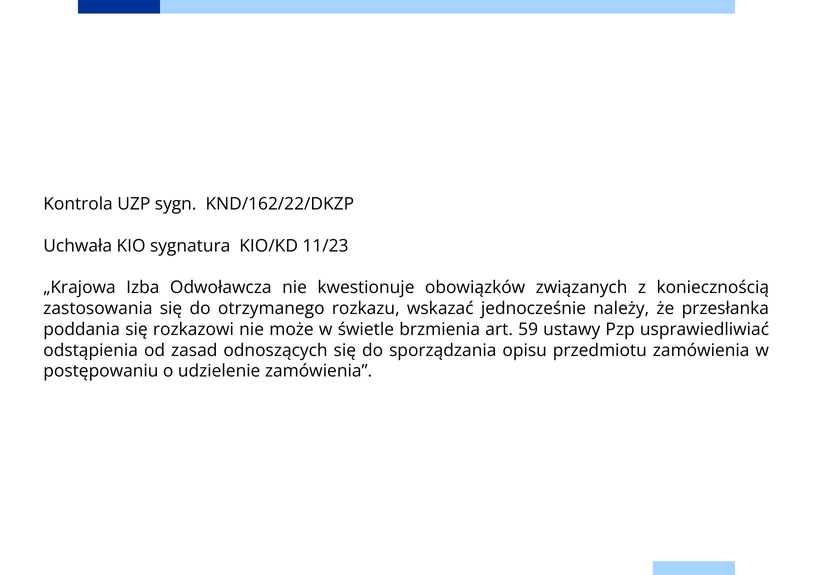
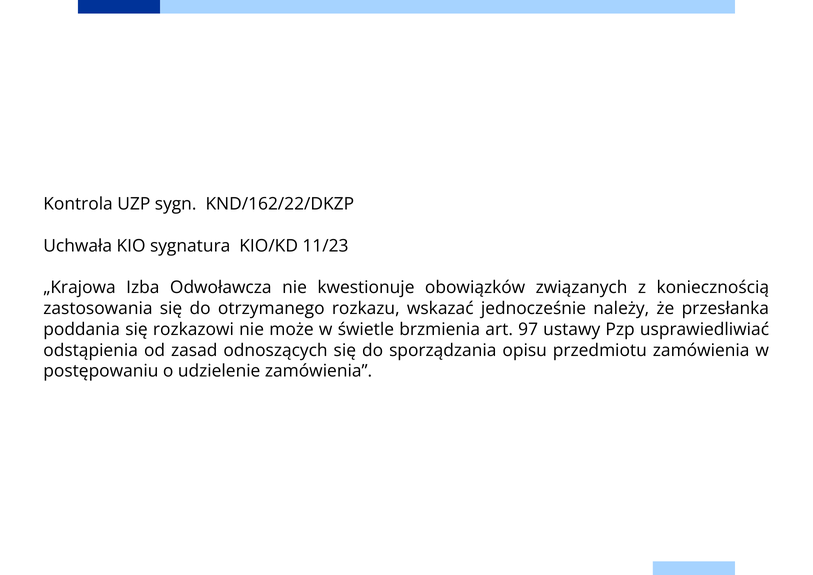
59: 59 -> 97
